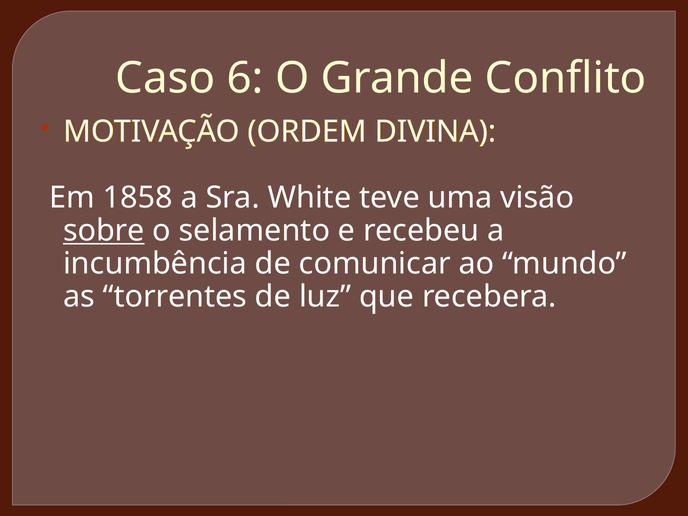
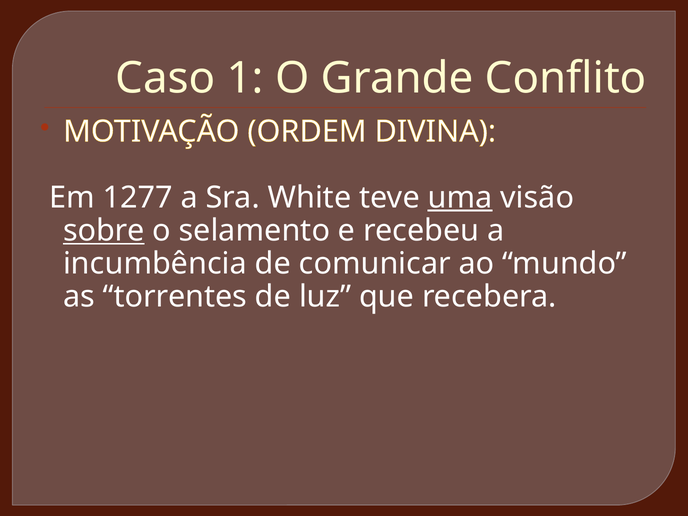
6: 6 -> 1
1858: 1858 -> 1277
uma underline: none -> present
